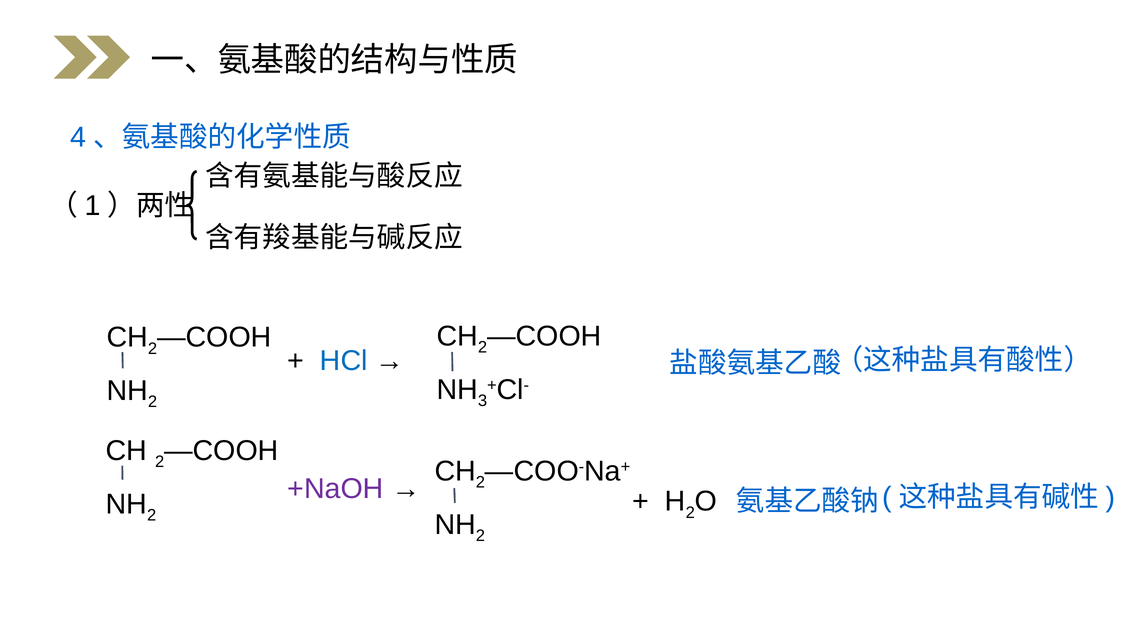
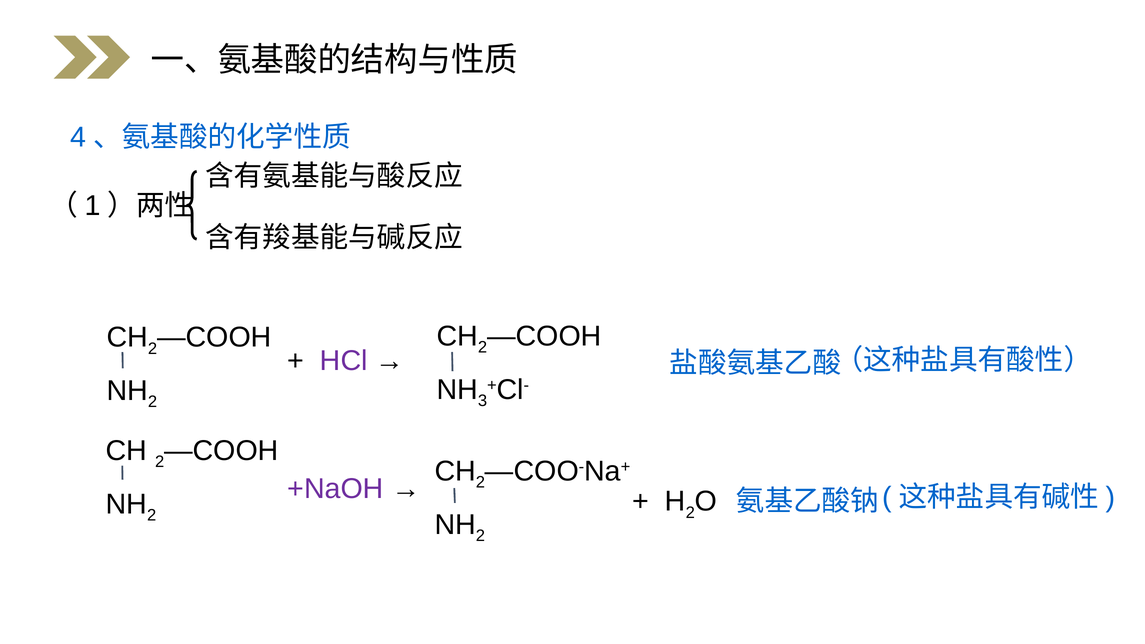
HCl colour: blue -> purple
